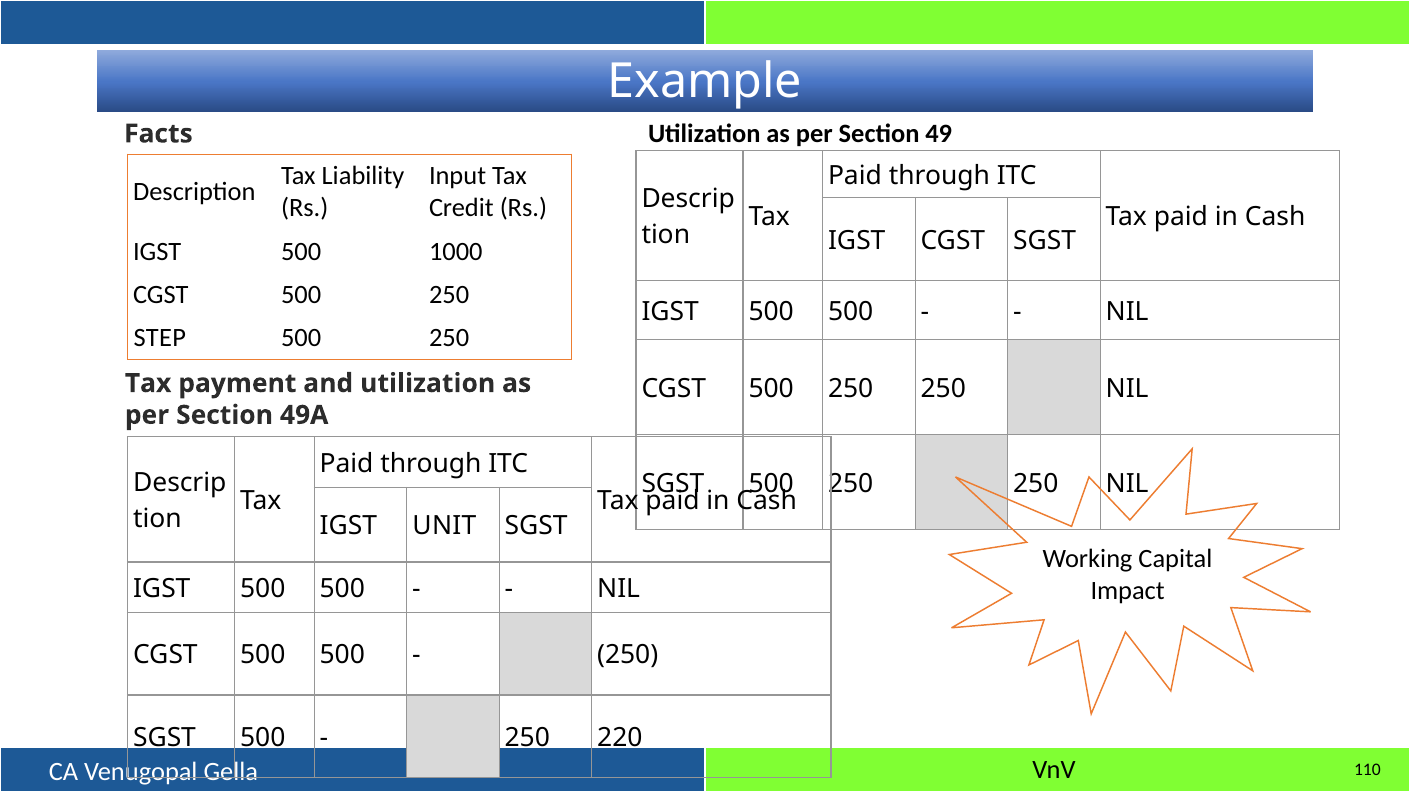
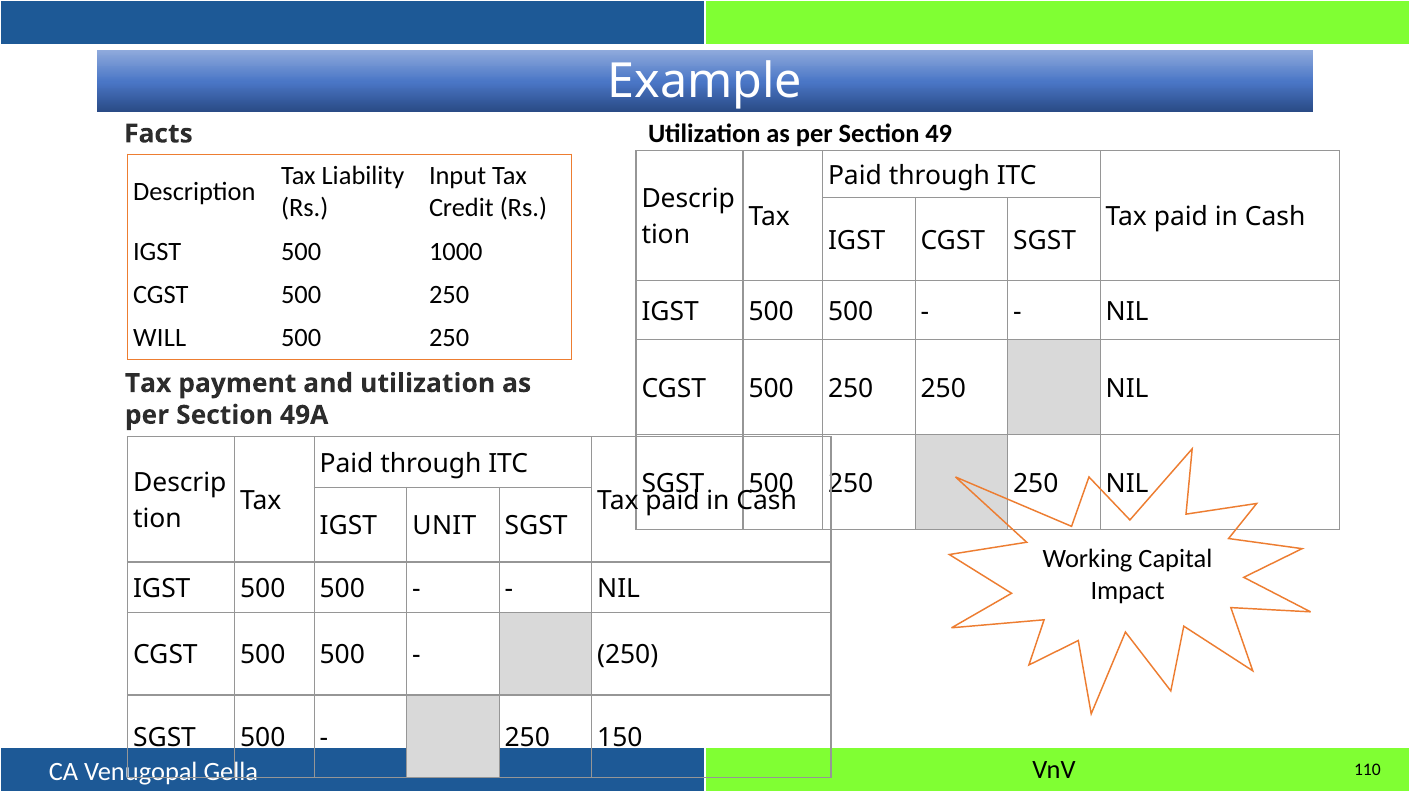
STEP: STEP -> WILL
220: 220 -> 150
